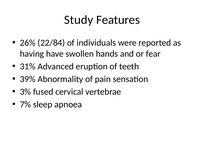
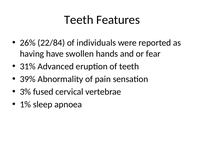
Study at (79, 20): Study -> Teeth
7%: 7% -> 1%
